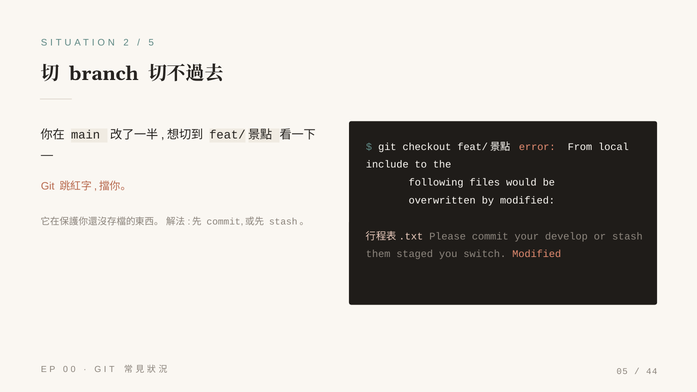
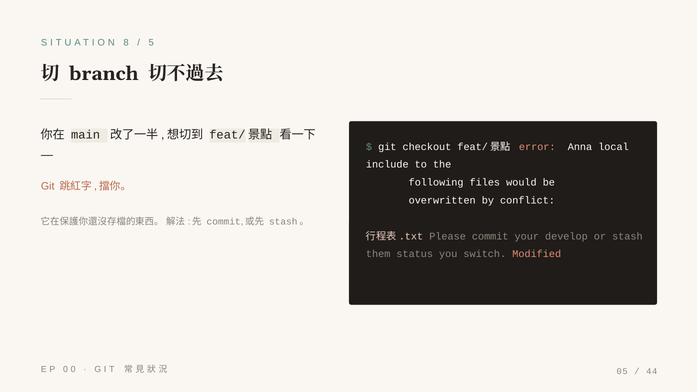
2: 2 -> 8
From: From -> Anna
by modified: modified -> conflict
staged: staged -> status
